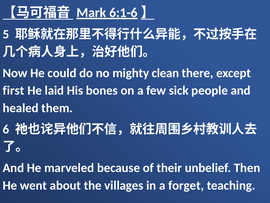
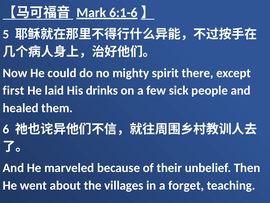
clean: clean -> spirit
bones: bones -> drinks
